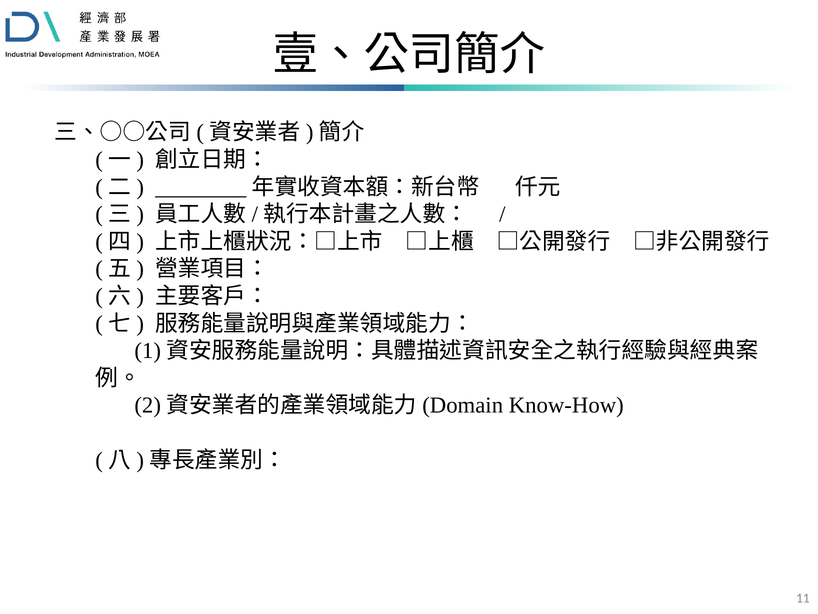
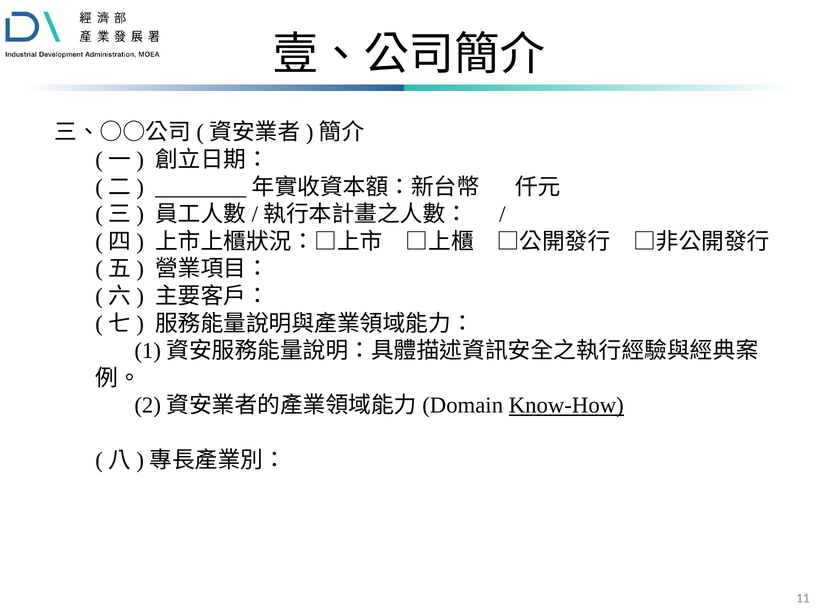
Know-How underline: none -> present
